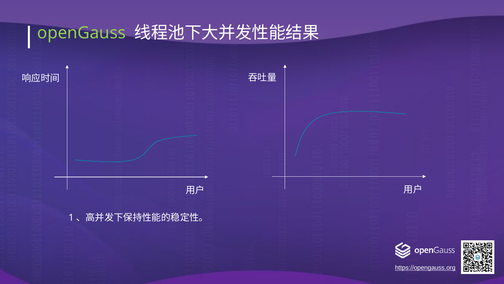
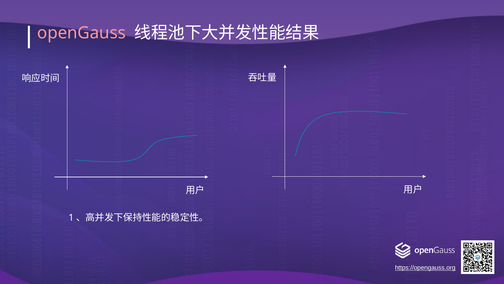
openGauss colour: light green -> pink
